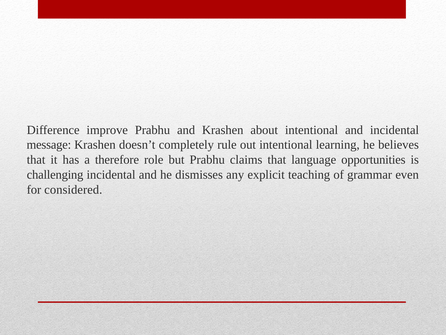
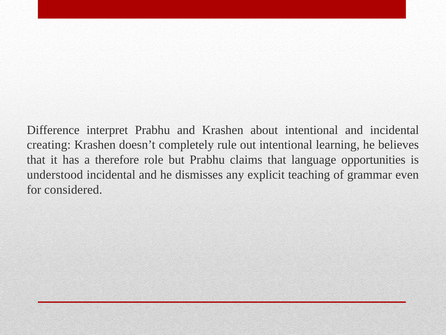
improve: improve -> interpret
message: message -> creating
challenging: challenging -> understood
